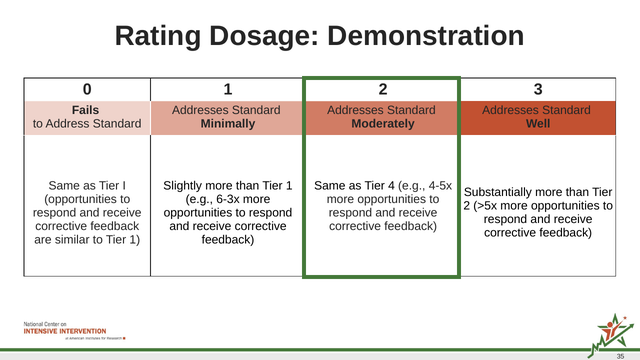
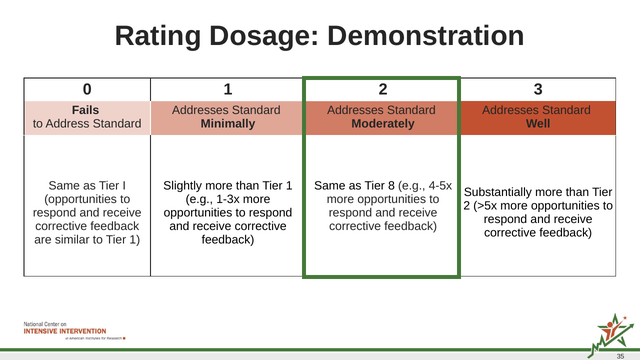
4: 4 -> 8
6-3x: 6-3x -> 1-3x
